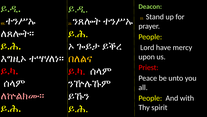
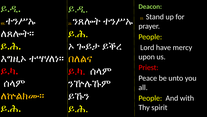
ለኵልክሙ። colour: pink -> yellow
